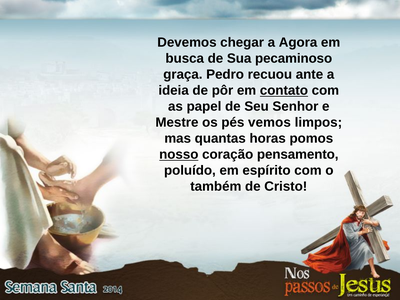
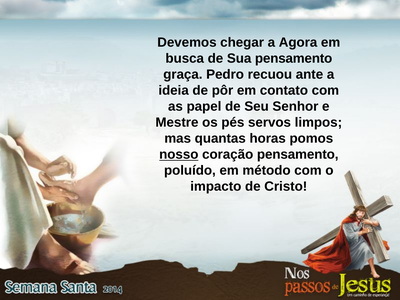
Sua pecaminoso: pecaminoso -> pensamento
contato underline: present -> none
vemos: vemos -> servos
espírito: espírito -> método
também: também -> impacto
